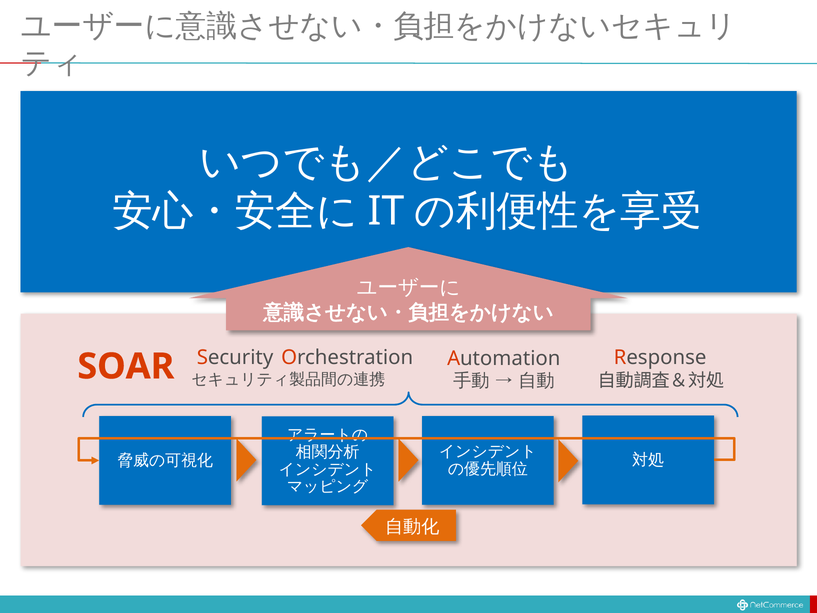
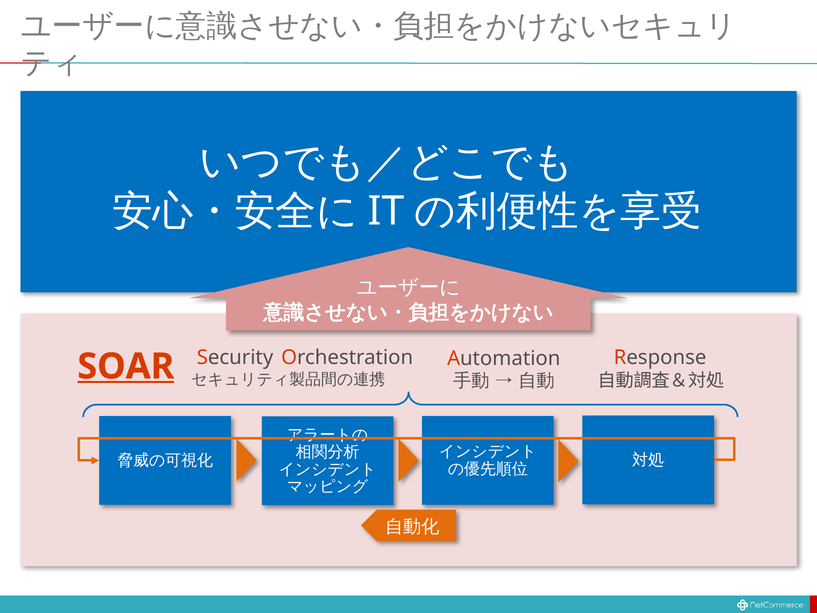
SOAR underline: none -> present
